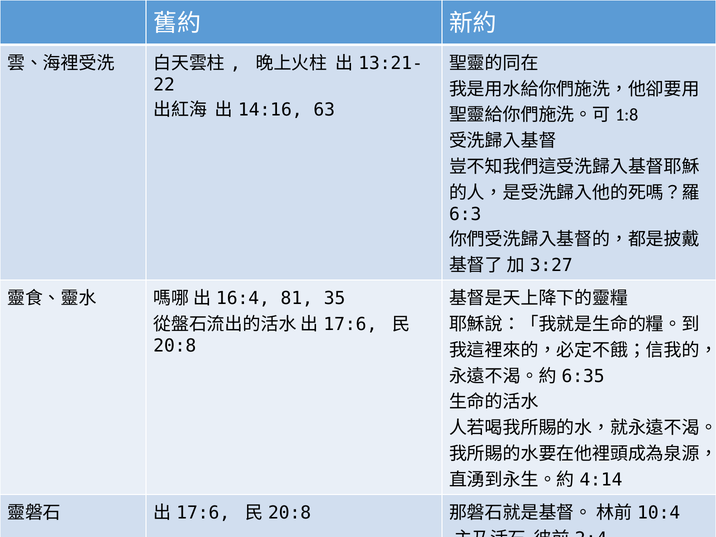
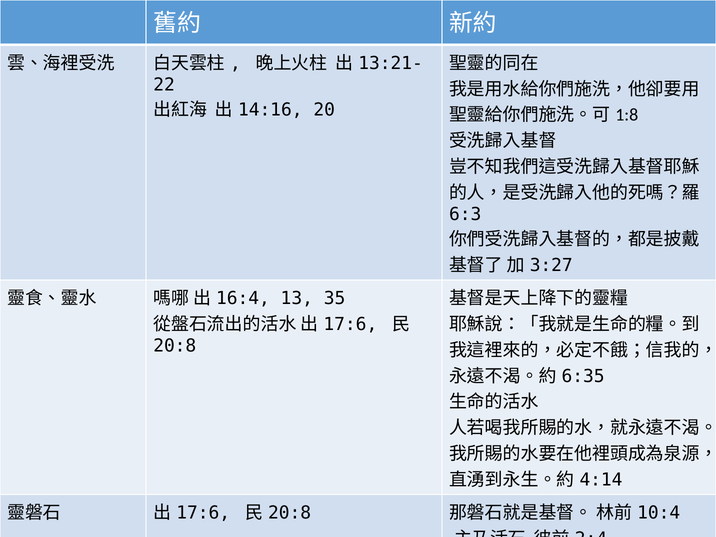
63: 63 -> 20
81: 81 -> 13
